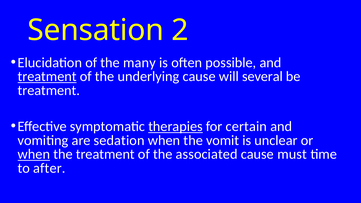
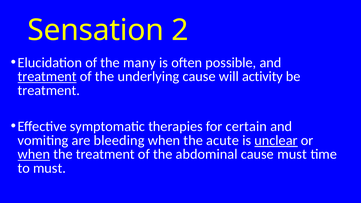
several: several -> activity
therapies underline: present -> none
sedation: sedation -> bleeding
vomit: vomit -> acute
unclear underline: none -> present
associated: associated -> abdominal
to after: after -> must
